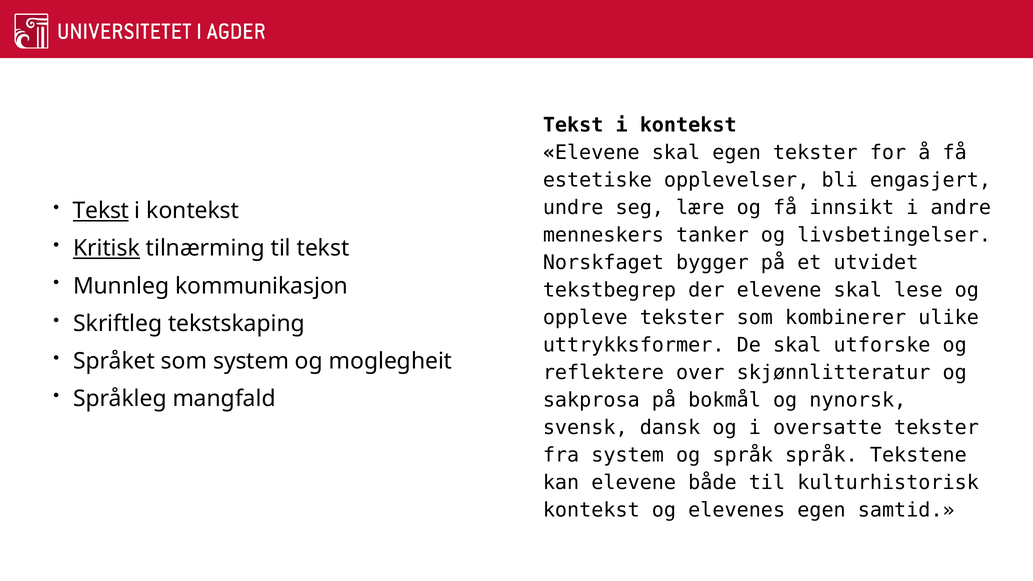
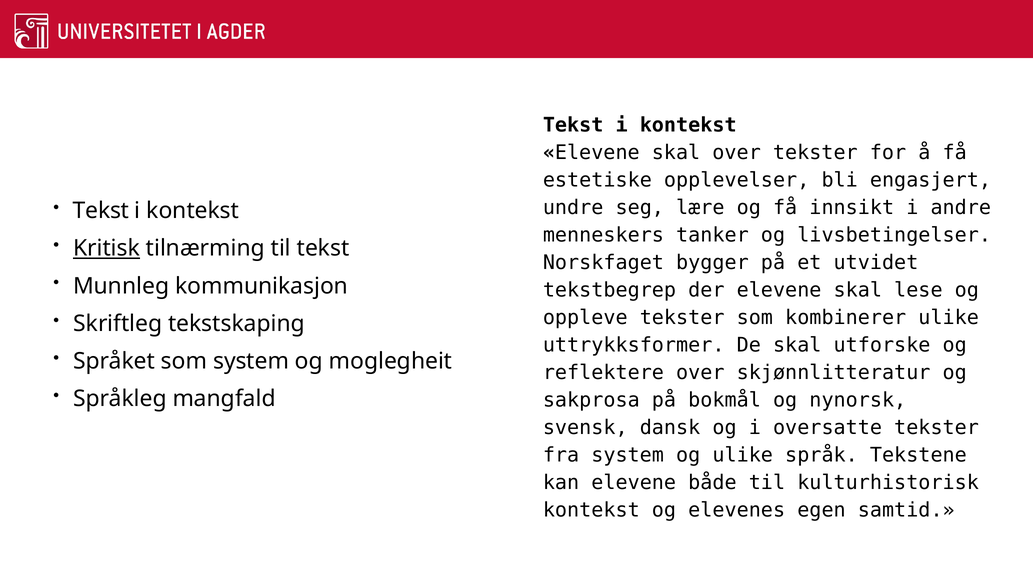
skal egen: egen -> over
Tekst at (101, 211) underline: present -> none
og språk: språk -> ulike
